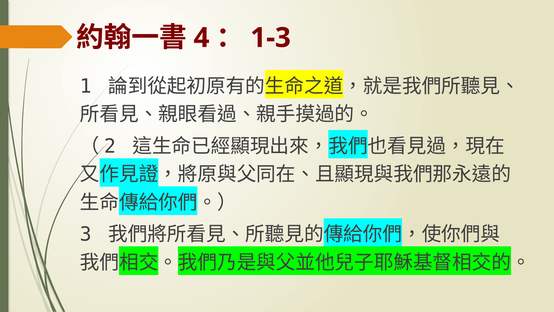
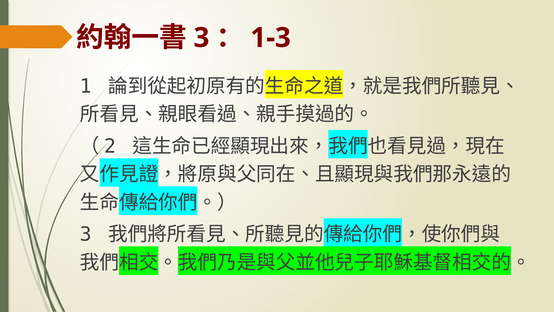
4 at (202, 38): 4 -> 3
